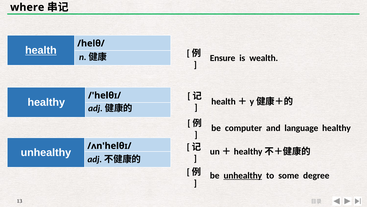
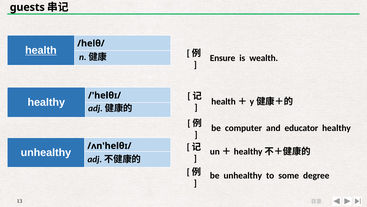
where: where -> guests
language: language -> educator
unhealthy at (243, 175) underline: present -> none
